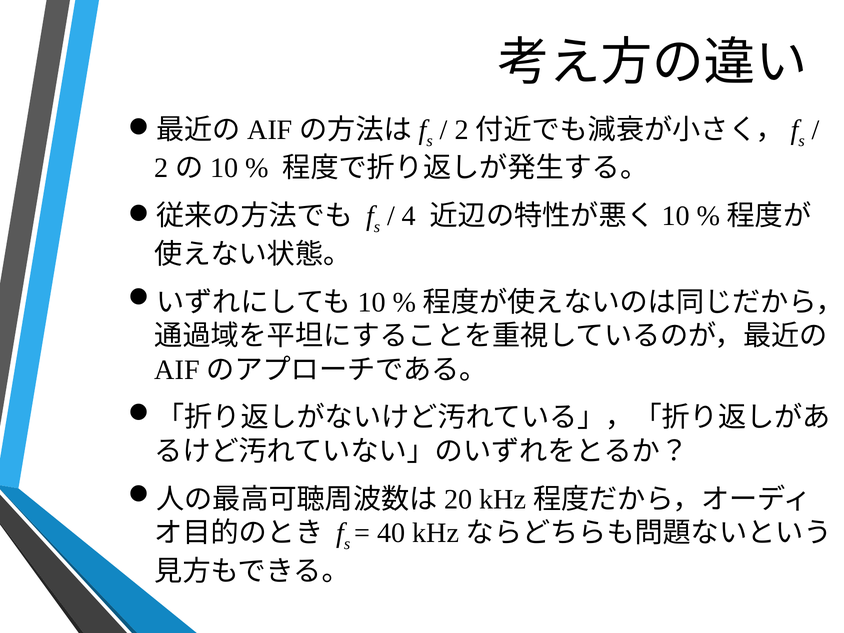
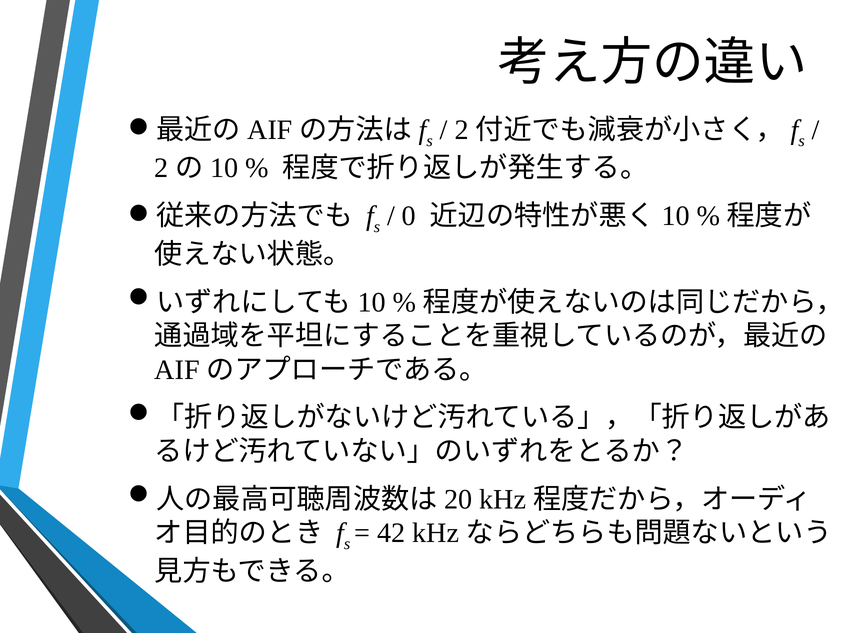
4: 4 -> 0
40: 40 -> 42
